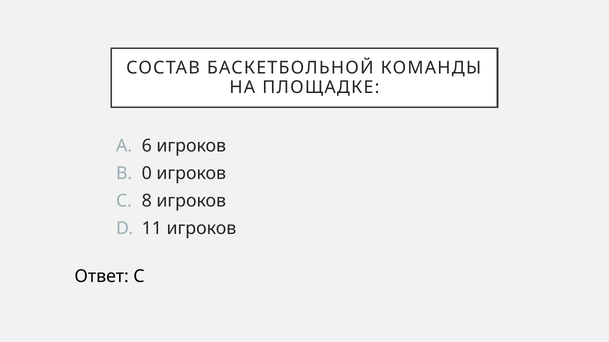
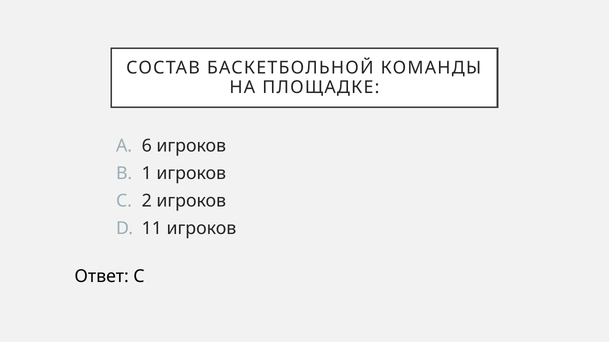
0: 0 -> 1
8: 8 -> 2
